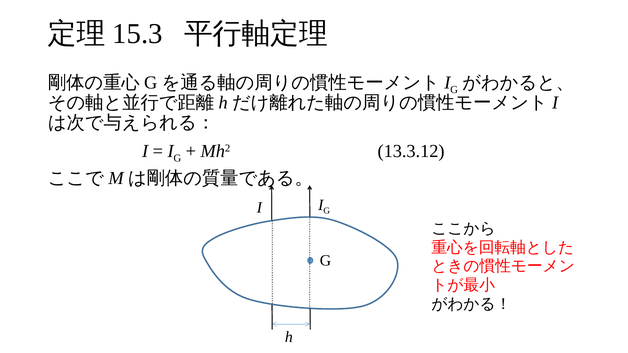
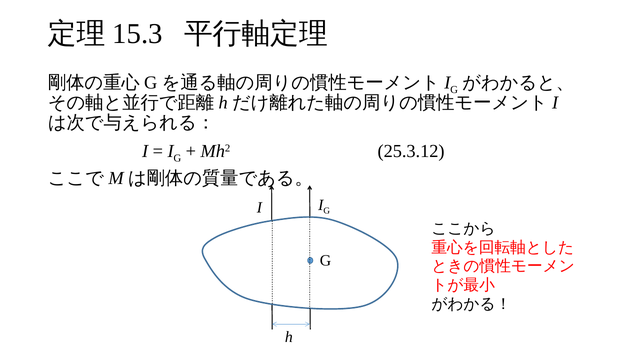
13.3.12: 13.3.12 -> 25.3.12
